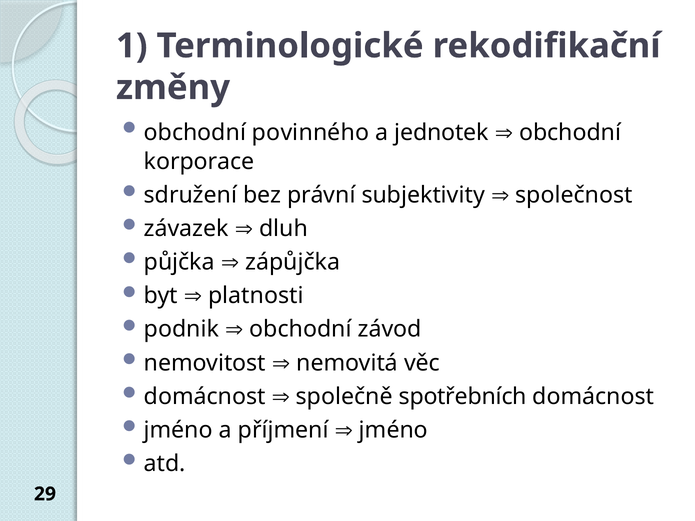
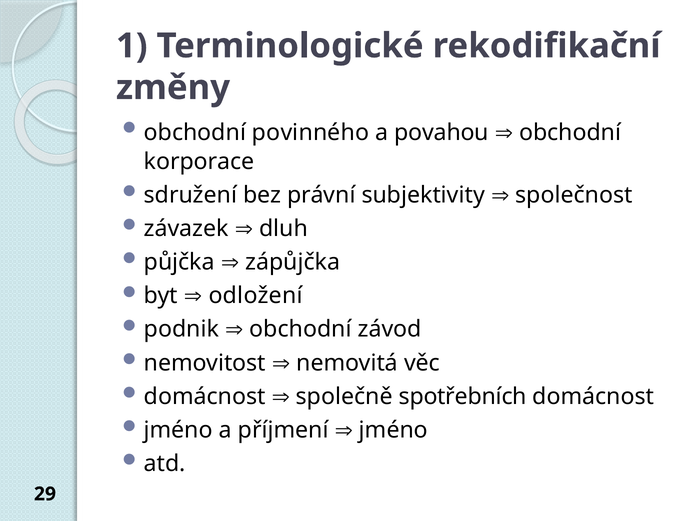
jednotek: jednotek -> povahou
platnosti: platnosti -> odložení
